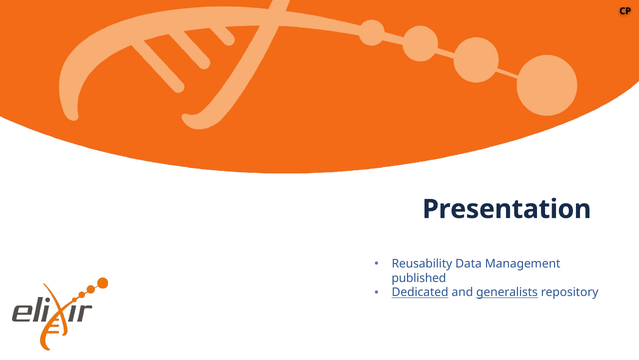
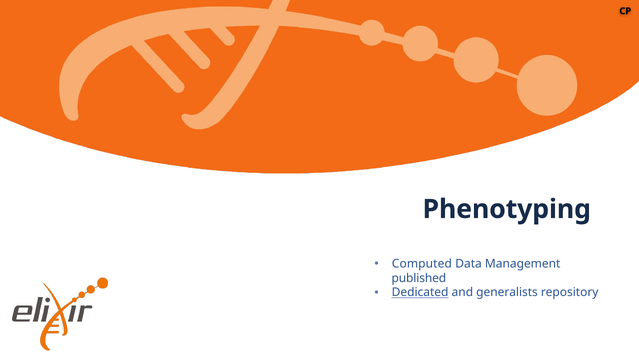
Presentation: Presentation -> Phenotyping
Reusability: Reusability -> Computed
generalists underline: present -> none
